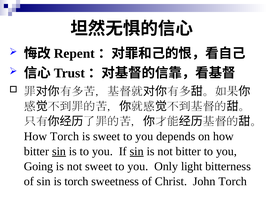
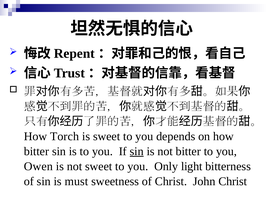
sin at (59, 151) underline: present -> none
Going: Going -> Owen
is torch: torch -> must
John Torch: Torch -> Christ
